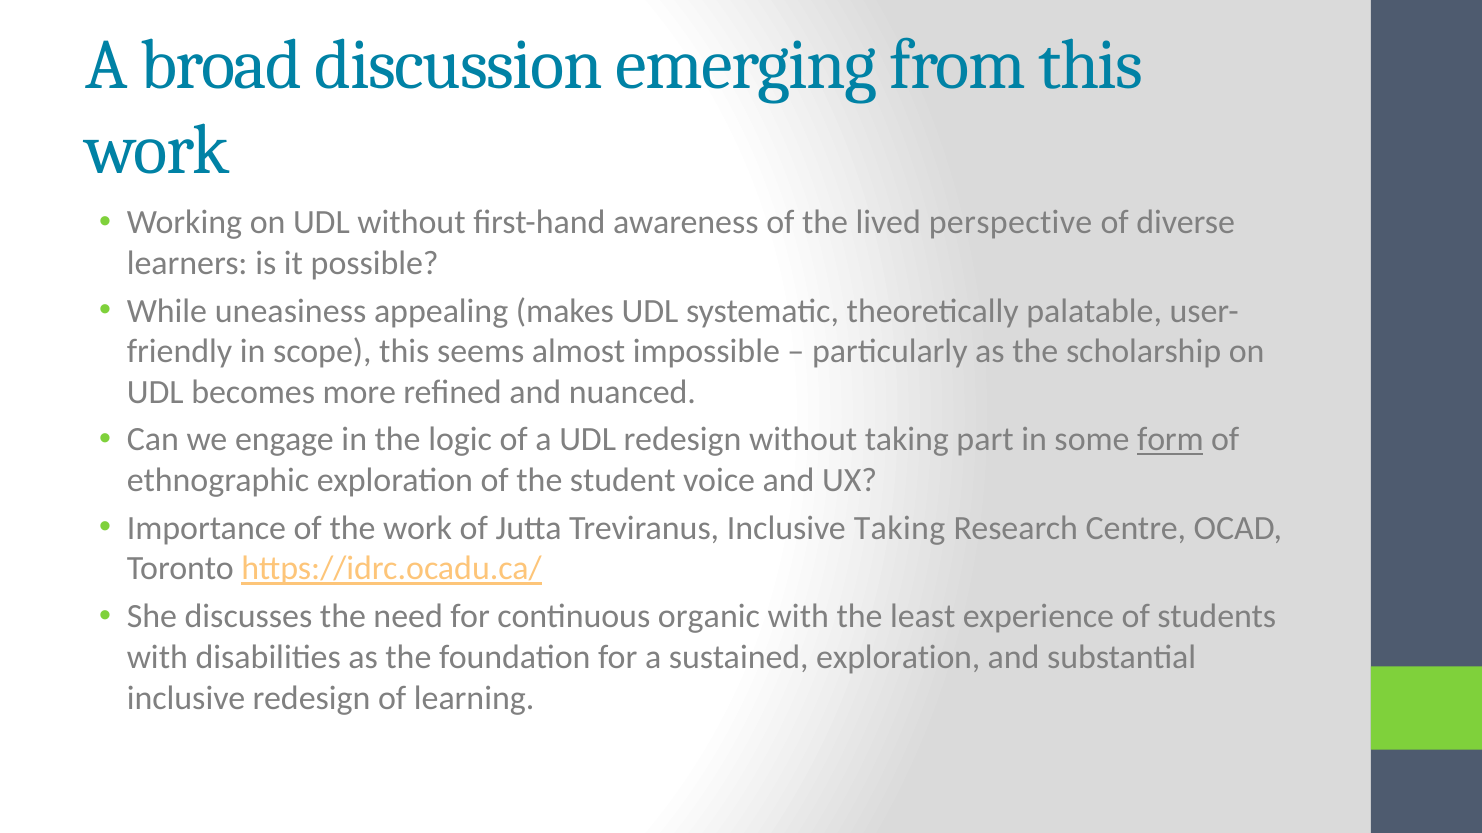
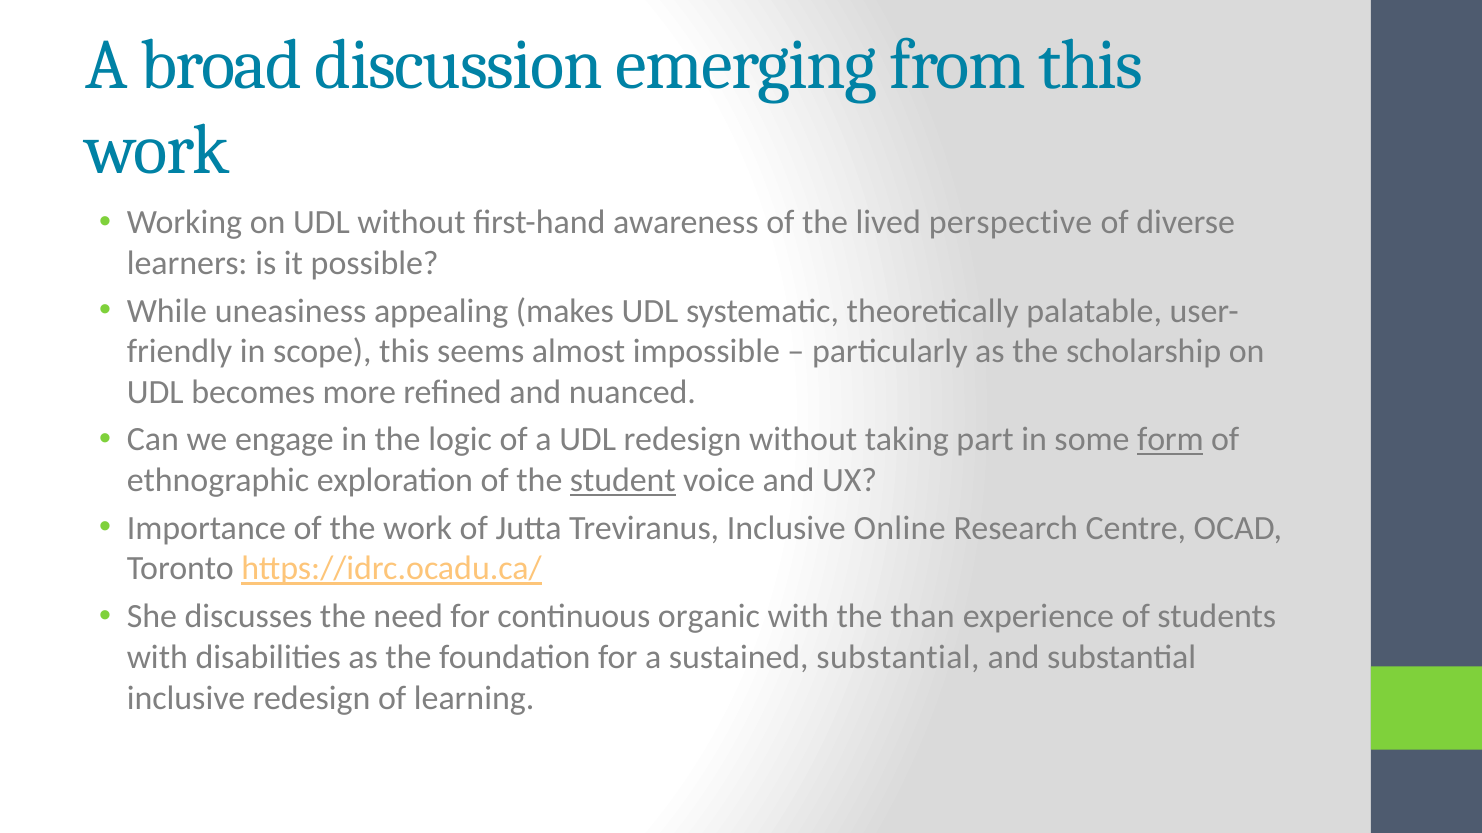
student underline: none -> present
Inclusive Taking: Taking -> Online
least: least -> than
sustained exploration: exploration -> substantial
